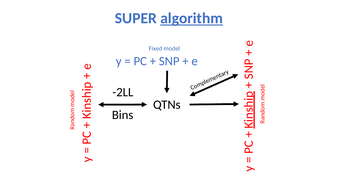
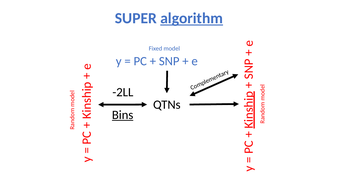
Bins underline: none -> present
